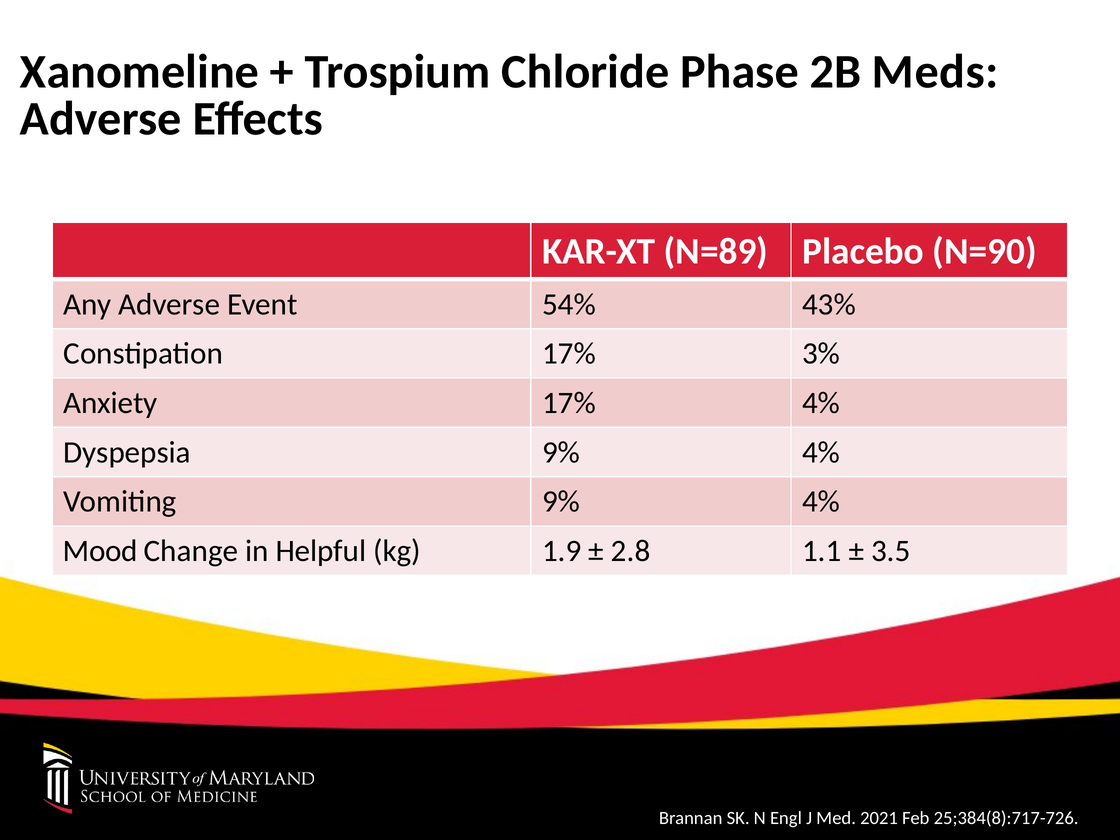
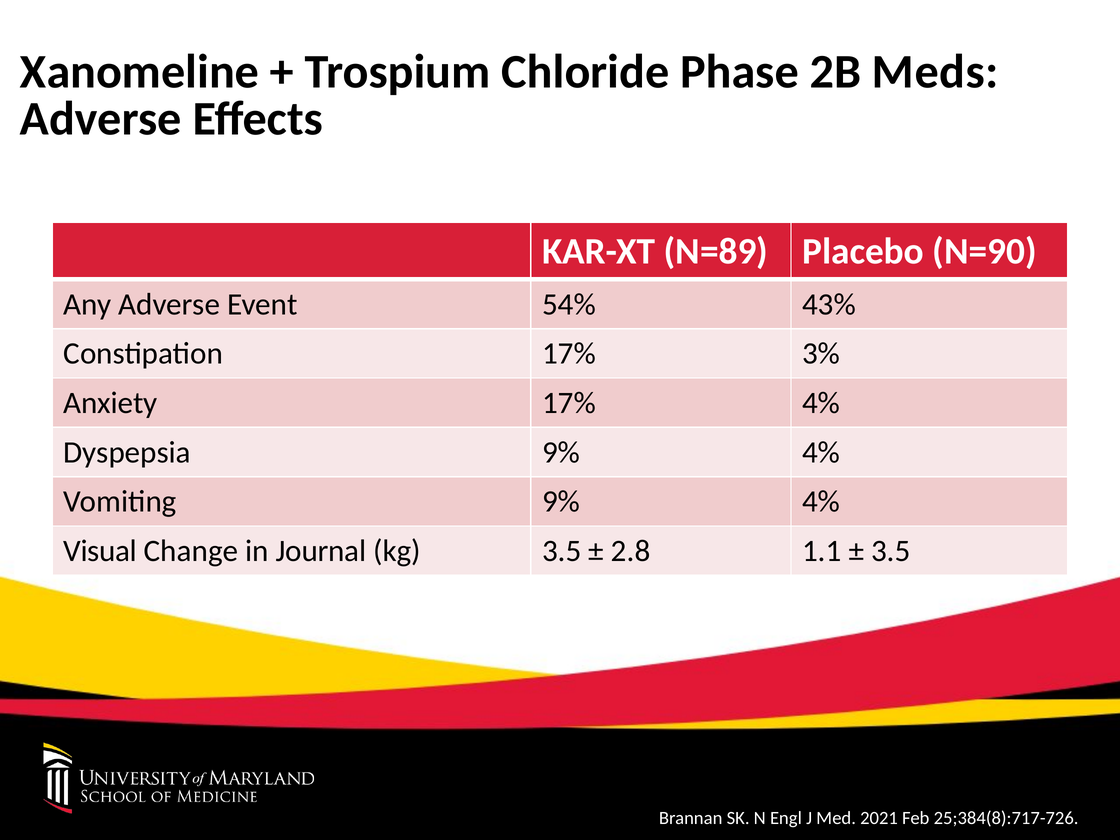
Mood: Mood -> Visual
Helpful: Helpful -> Journal
kg 1.9: 1.9 -> 3.5
